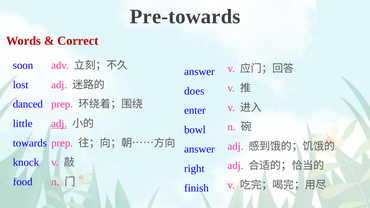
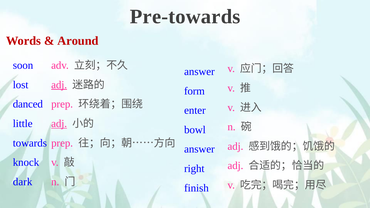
Correct: Correct -> Around
adj at (59, 85) underline: none -> present
does: does -> form
food: food -> dark
